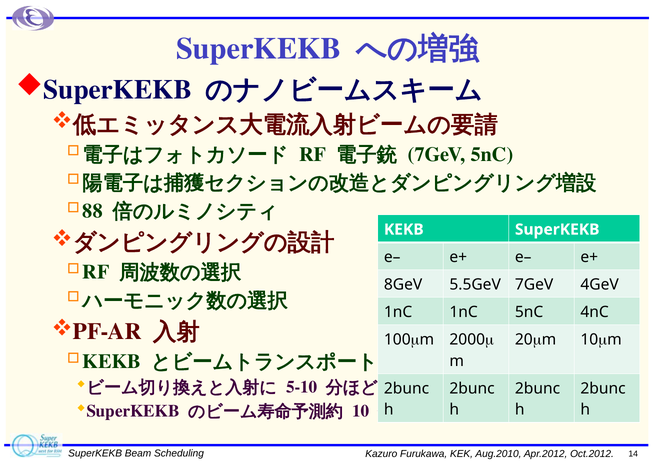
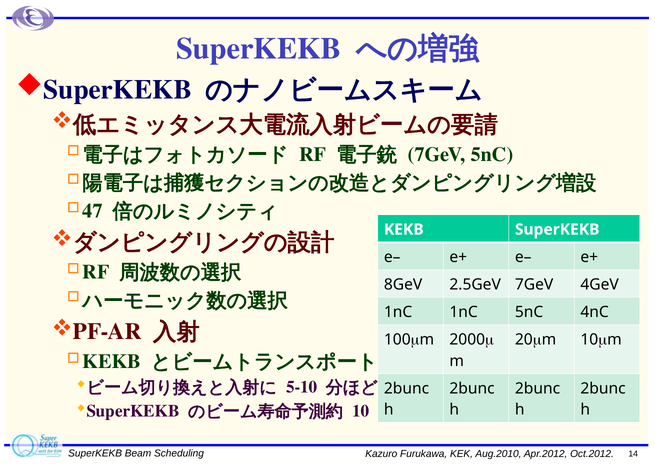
88: 88 -> 47
5.5GeV: 5.5GeV -> 2.5GeV
